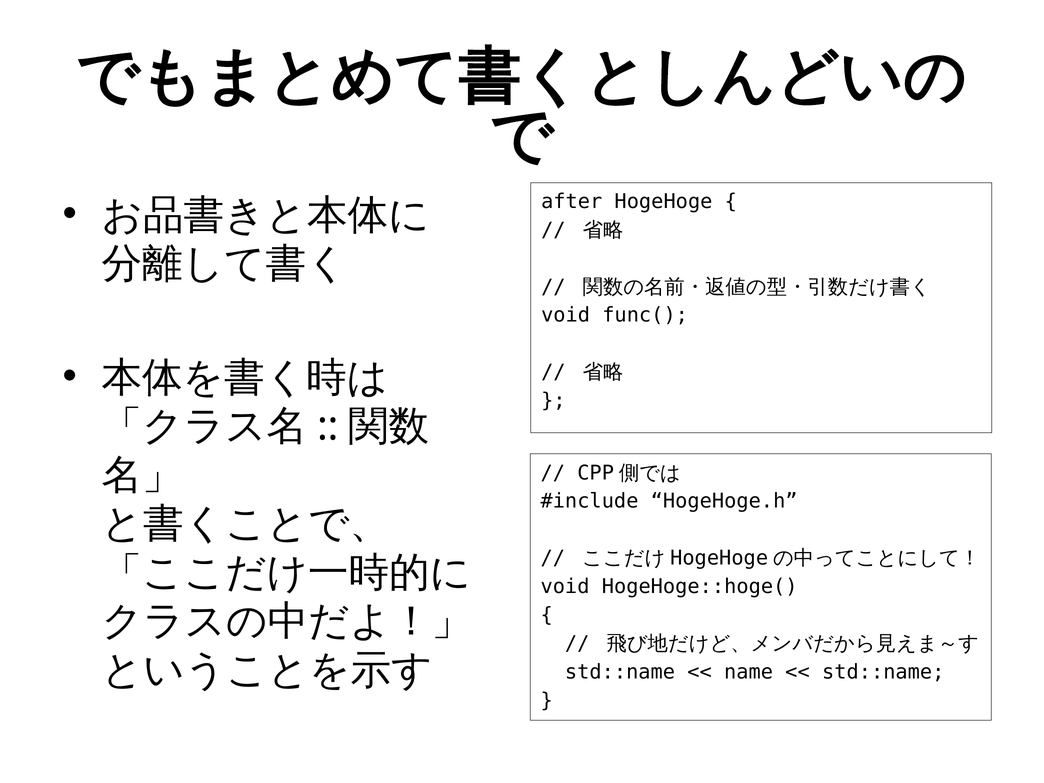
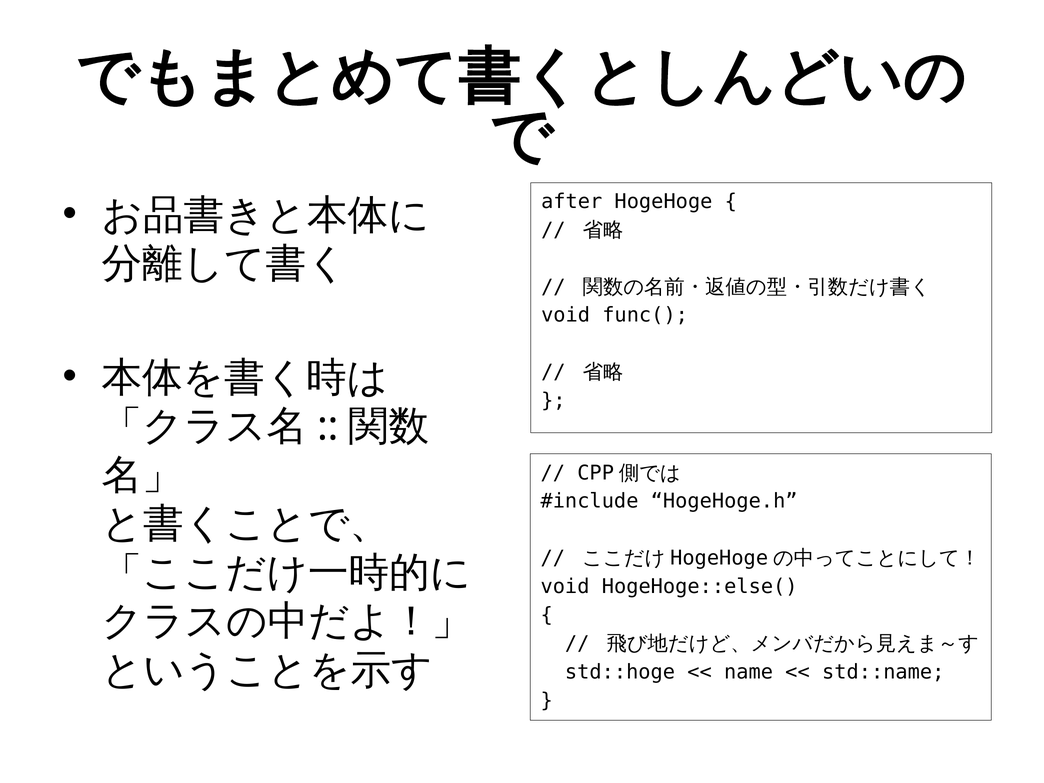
HogeHoge::hoge(: HogeHoge::hoge( -> HogeHoge::else(
std::name at (620, 672): std::name -> std::hoge
